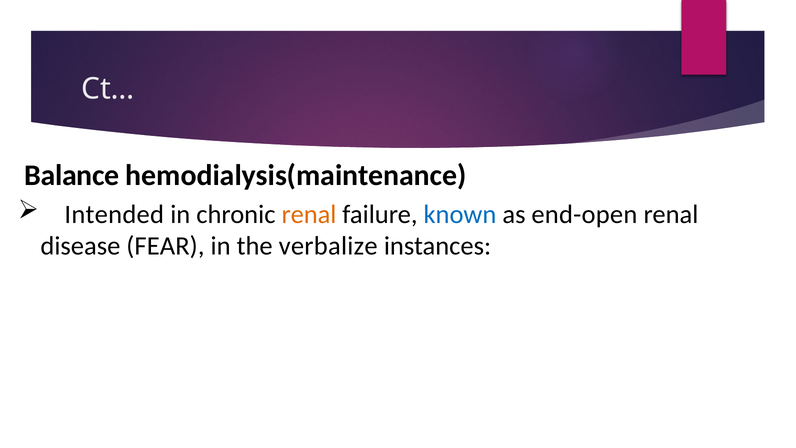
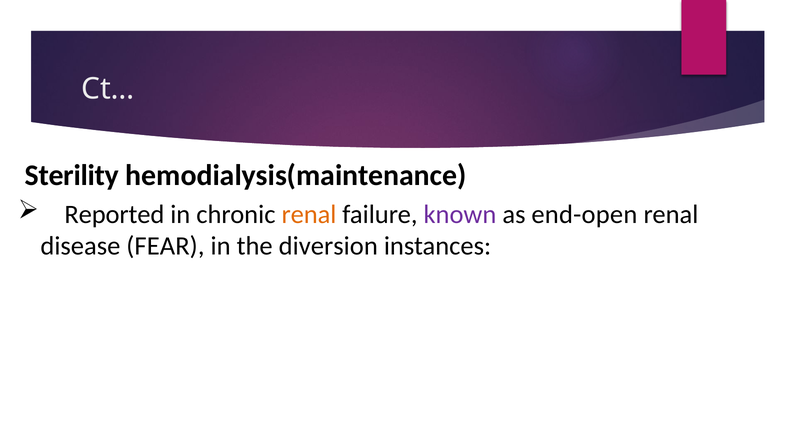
Balance: Balance -> Sterility
Intended: Intended -> Reported
known colour: blue -> purple
verbalize: verbalize -> diversion
